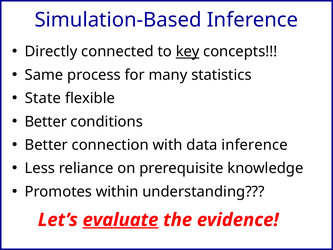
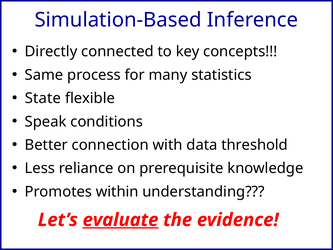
key underline: present -> none
Better at (46, 121): Better -> Speak
data inference: inference -> threshold
